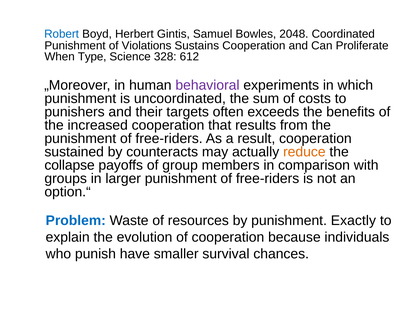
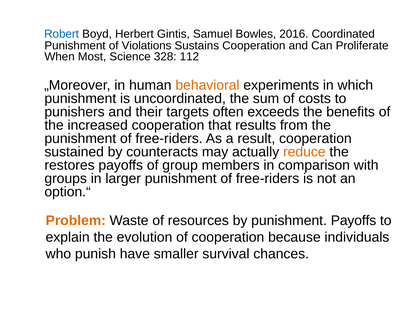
2048: 2048 -> 2016
Type: Type -> Most
612: 612 -> 112
behavioral colour: purple -> orange
collapse: collapse -> restores
Problem colour: blue -> orange
punishment Exactly: Exactly -> Payoffs
